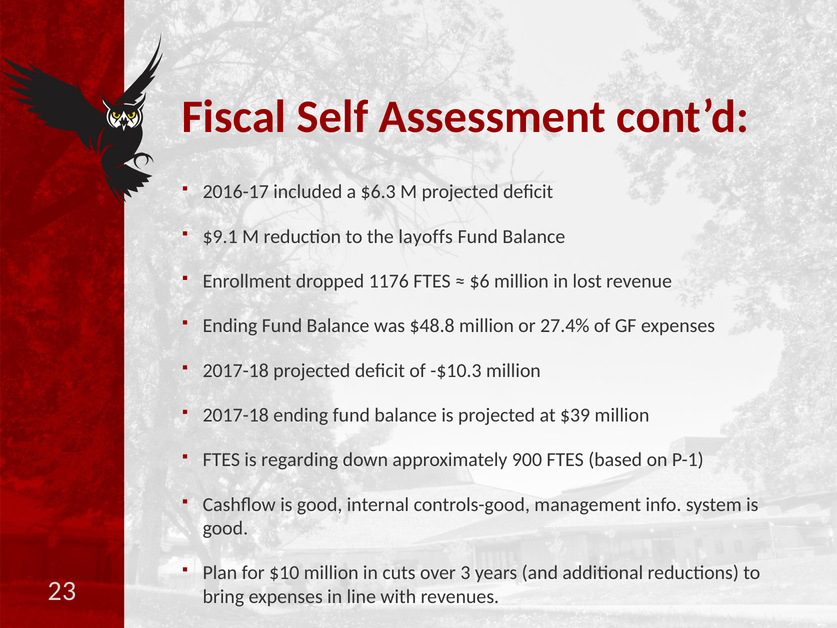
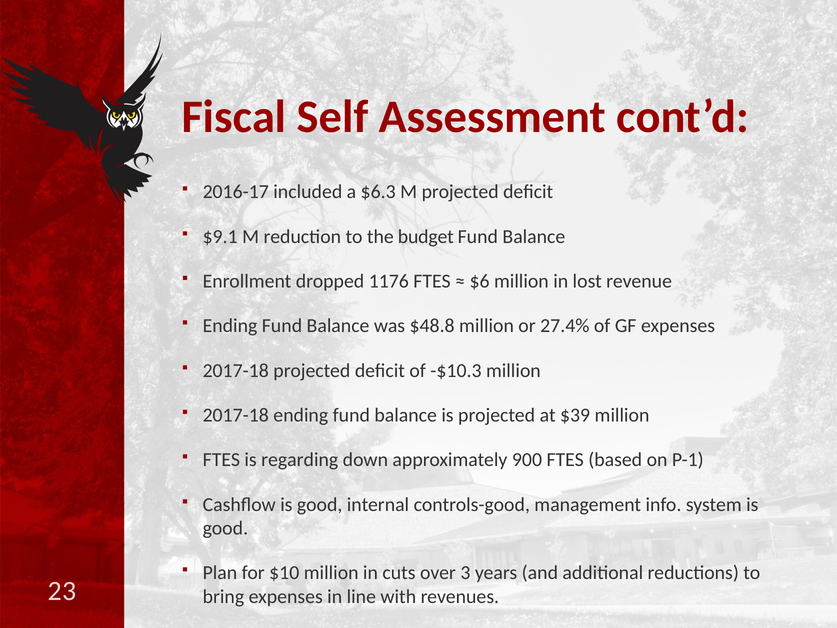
layoffs: layoffs -> budget
